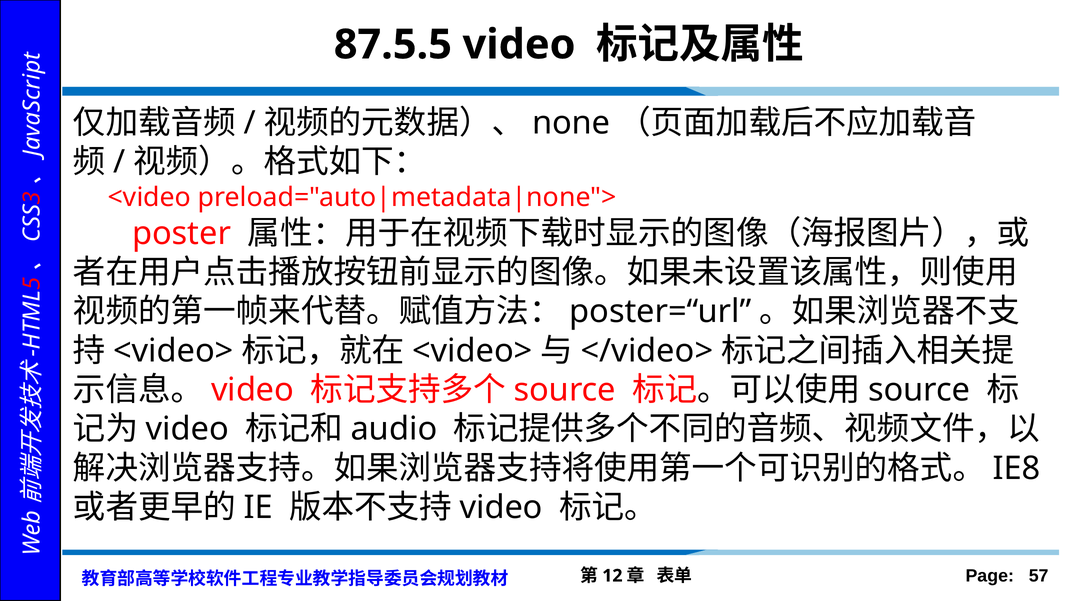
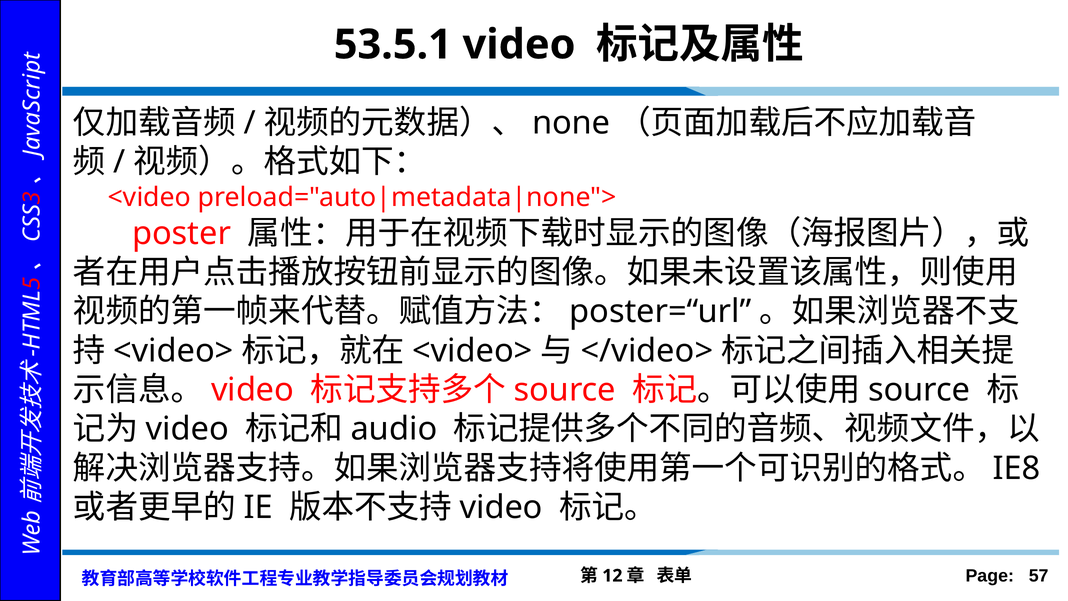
87.5.5: 87.5.5 -> 53.5.1
